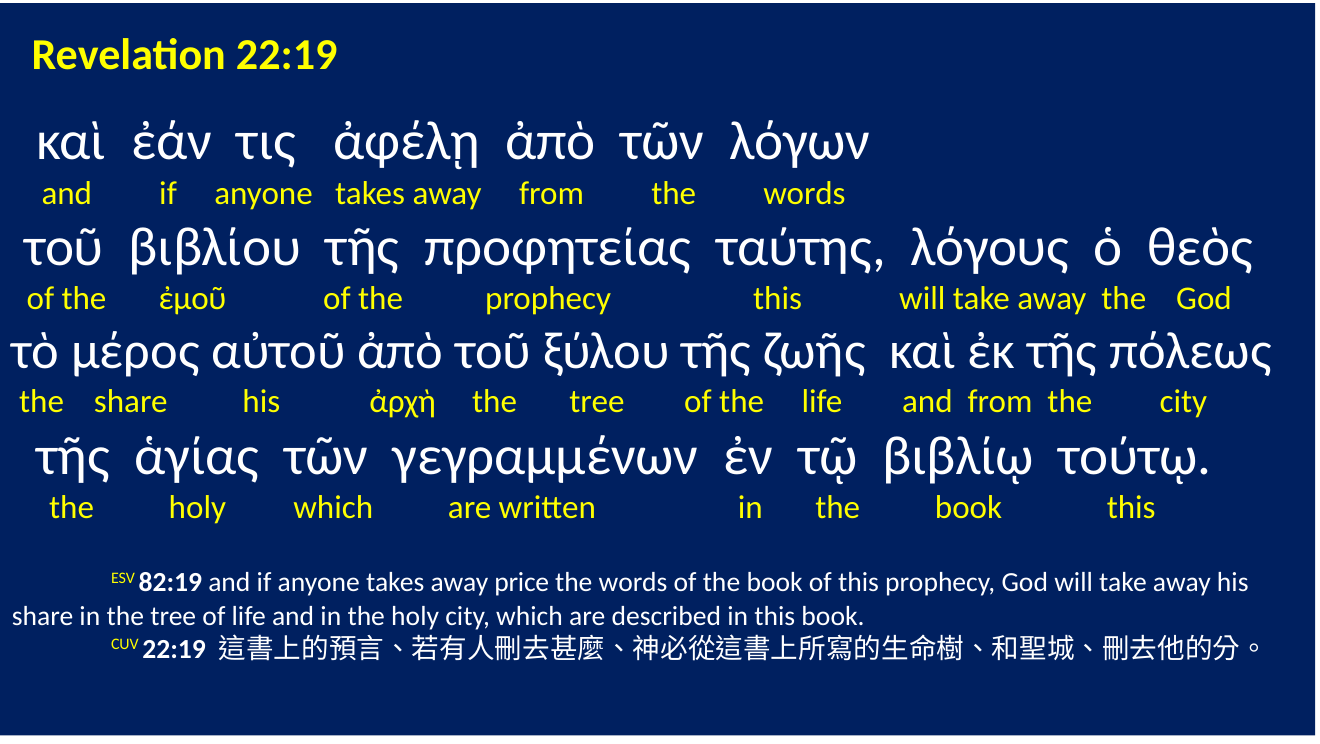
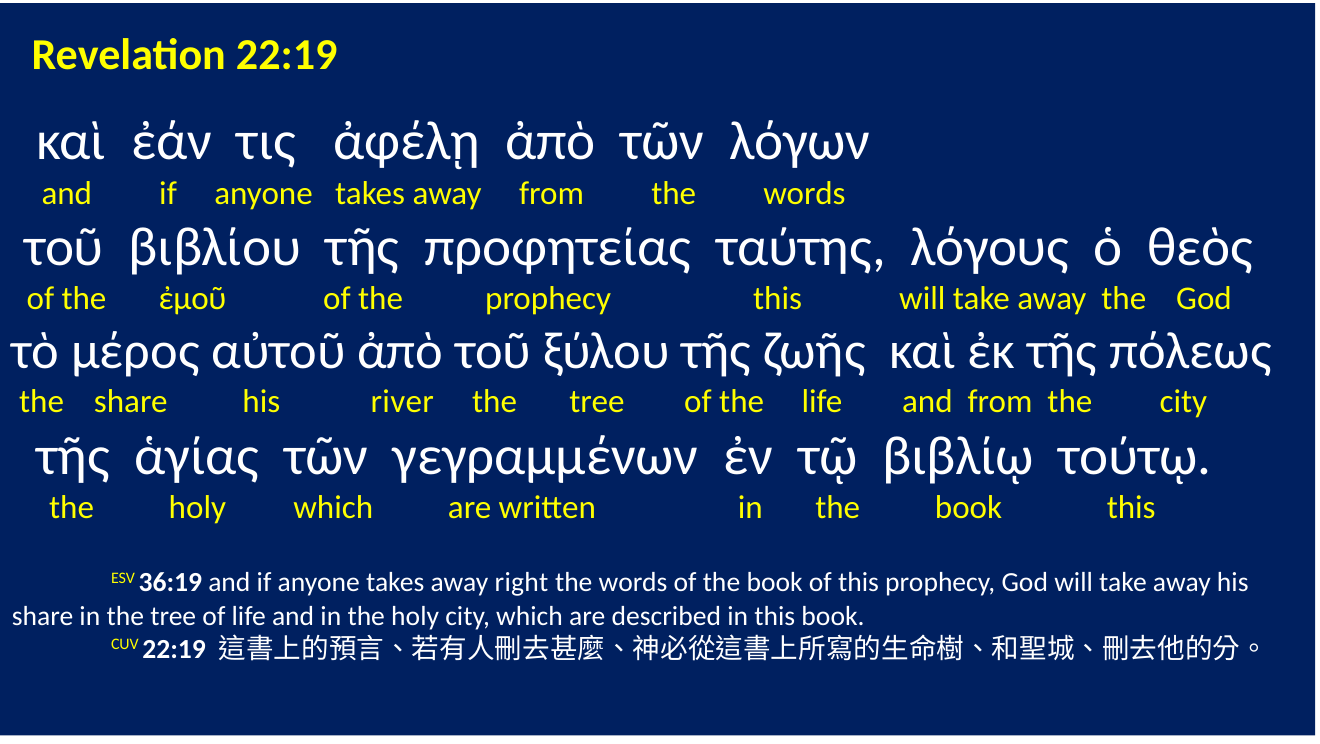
ἀρχὴ: ἀρχὴ -> river
82:19: 82:19 -> 36:19
price: price -> right
